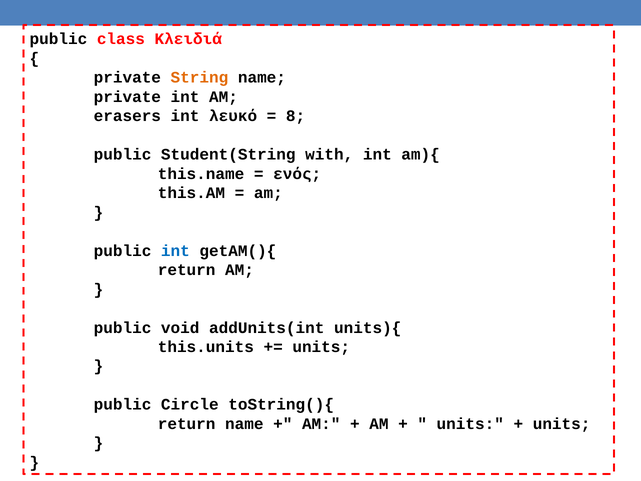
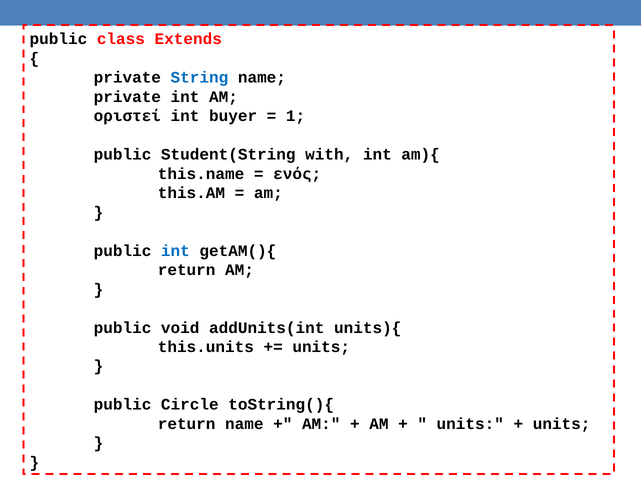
Κλειδιά: Κλειδιά -> Extends
String colour: orange -> blue
erasers: erasers -> οριστεί
λευκό: λευκό -> buyer
8: 8 -> 1
